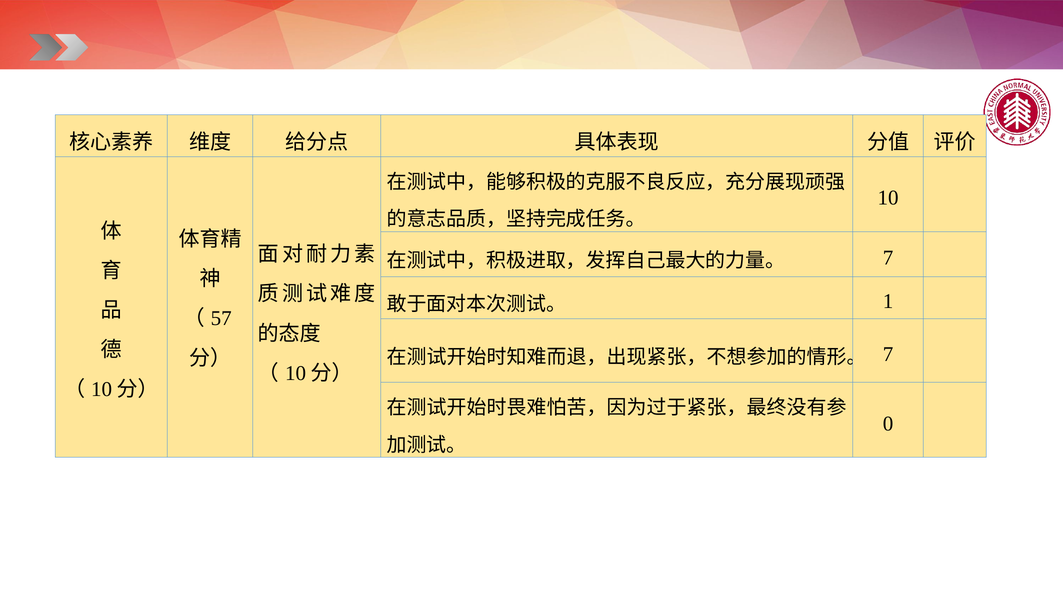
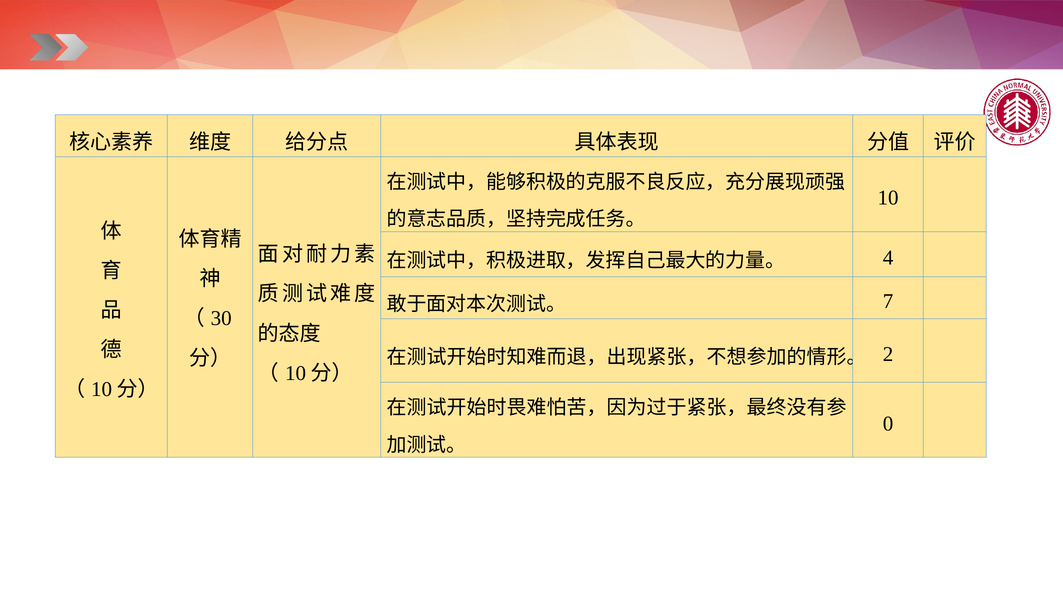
7 at (888, 258): 7 -> 4
1: 1 -> 7
57: 57 -> 30
7 at (888, 354): 7 -> 2
